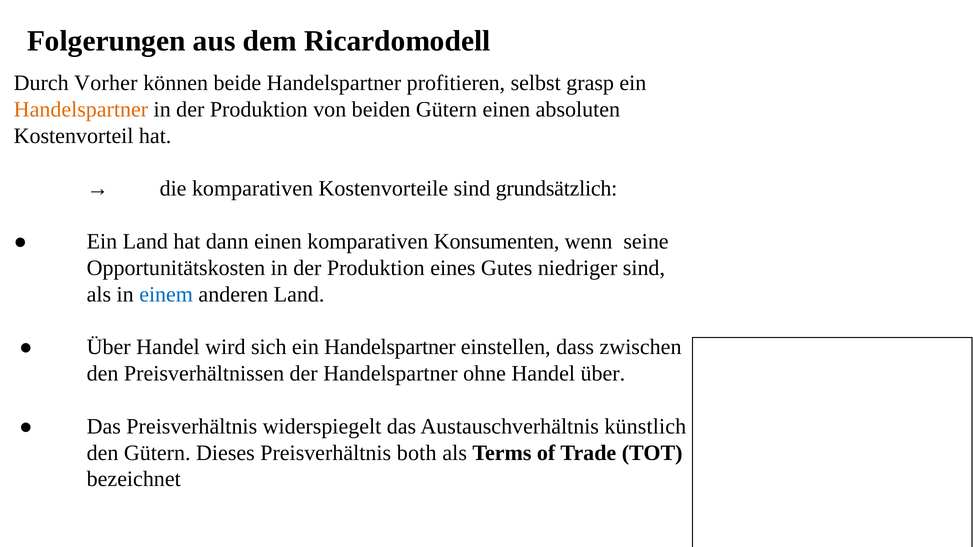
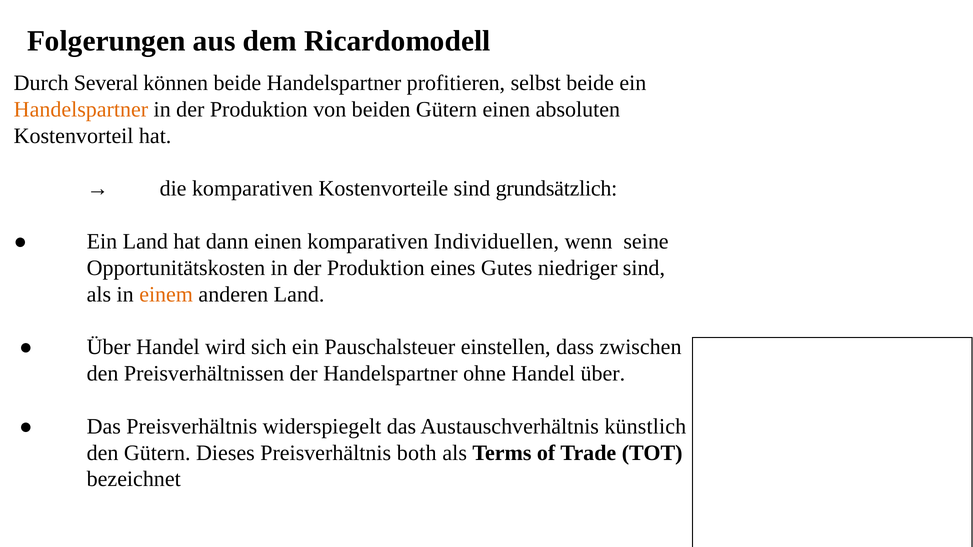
Vorher: Vorher -> Several
selbst grasp: grasp -> beide
Konsumenten: Konsumenten -> Individuellen
einem colour: blue -> orange
sich ein Handelspartner: Handelspartner -> Pauschalsteuer
